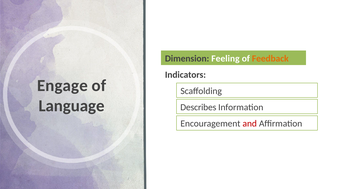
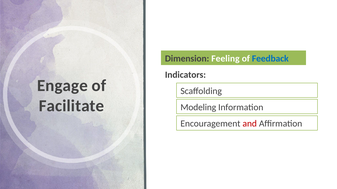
Feedback colour: orange -> blue
Language: Language -> Facilitate
Describes: Describes -> Modeling
